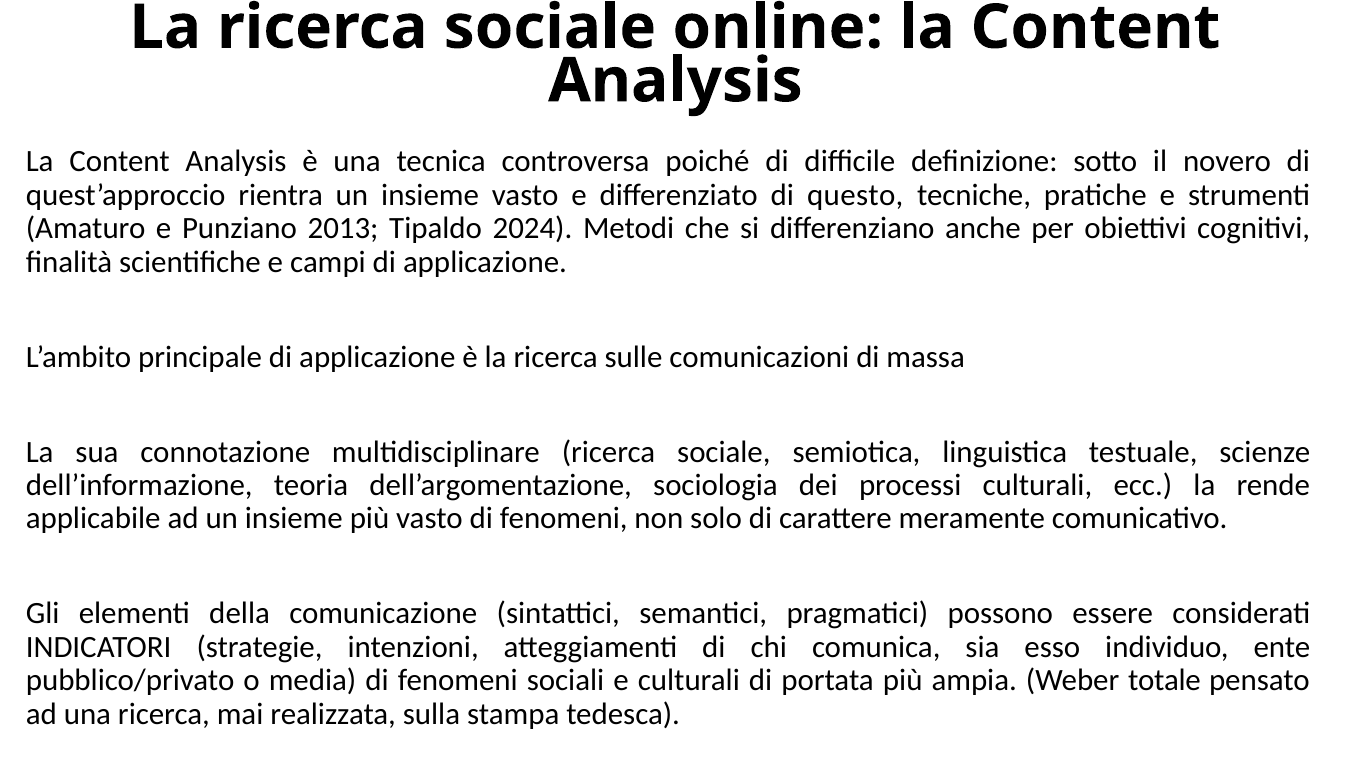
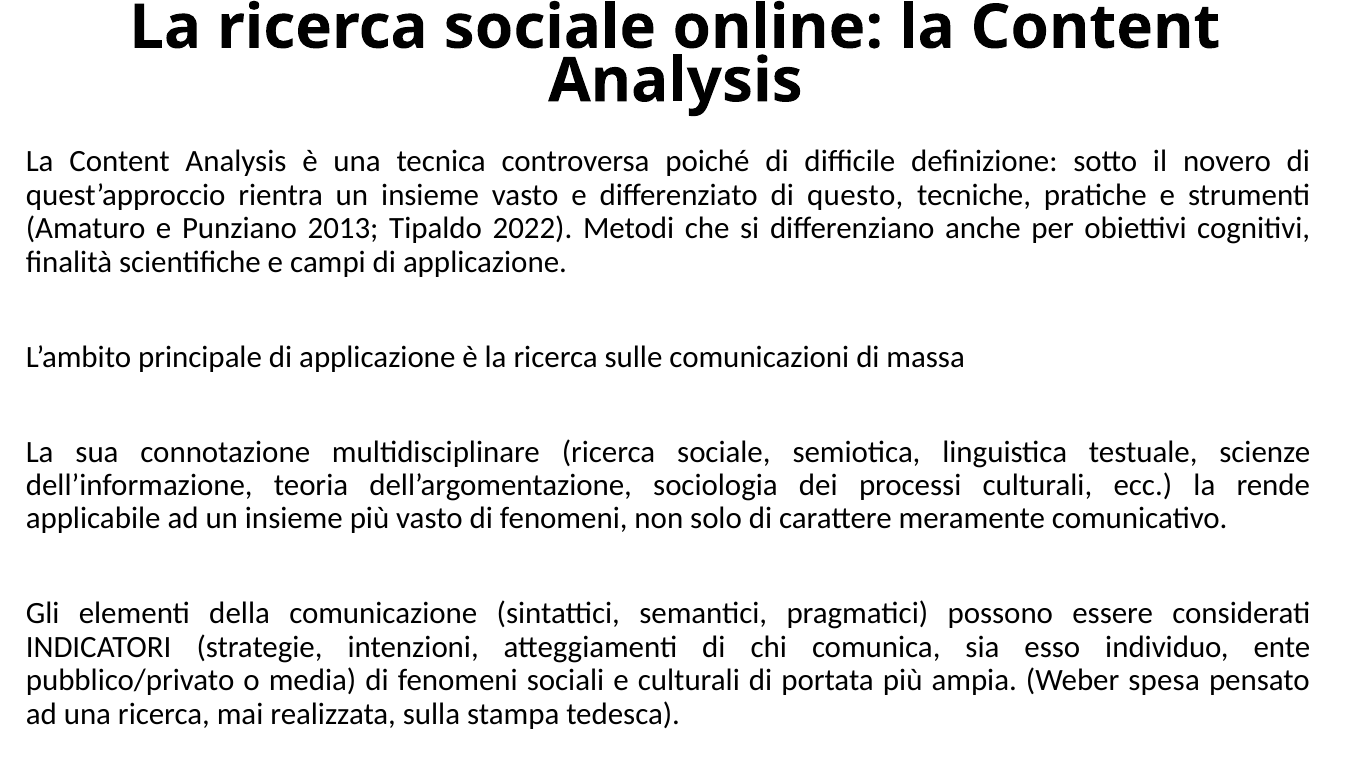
2024: 2024 -> 2022
totale: totale -> spesa
